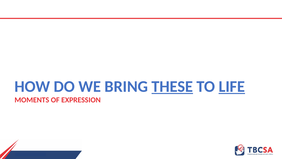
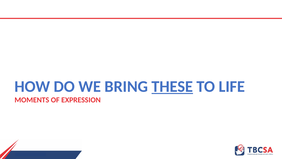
LIFE underline: present -> none
